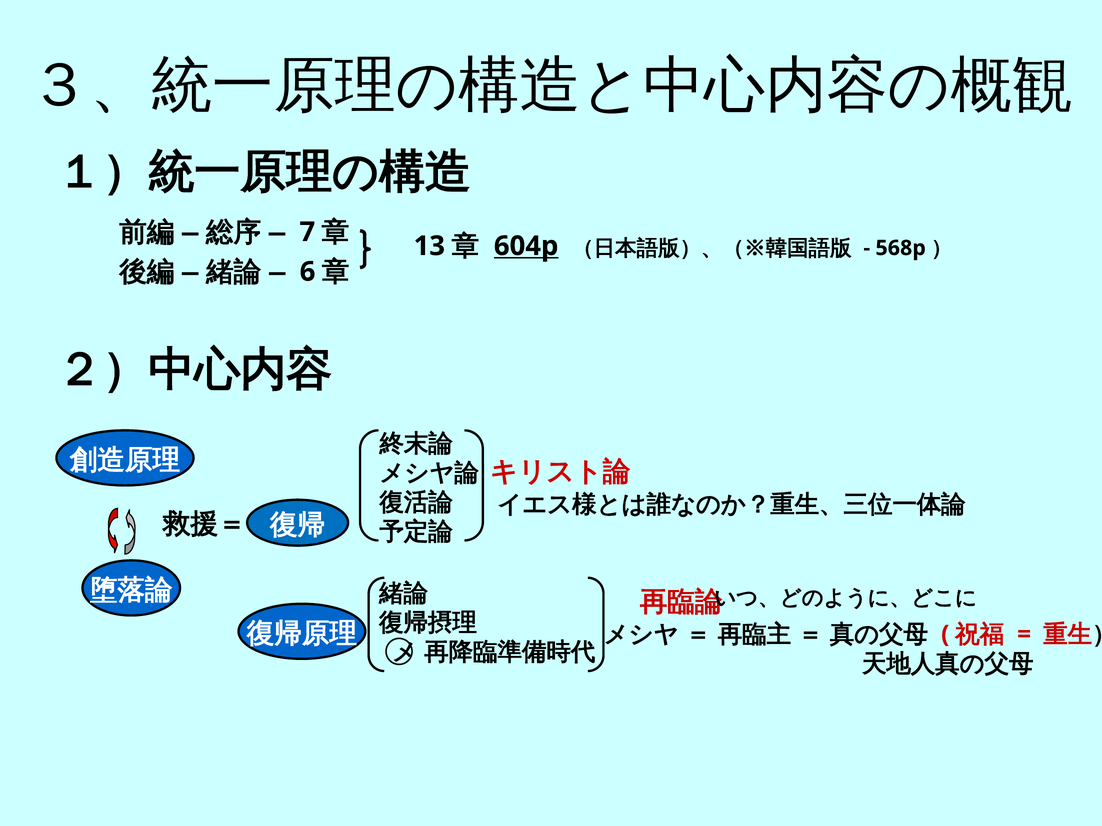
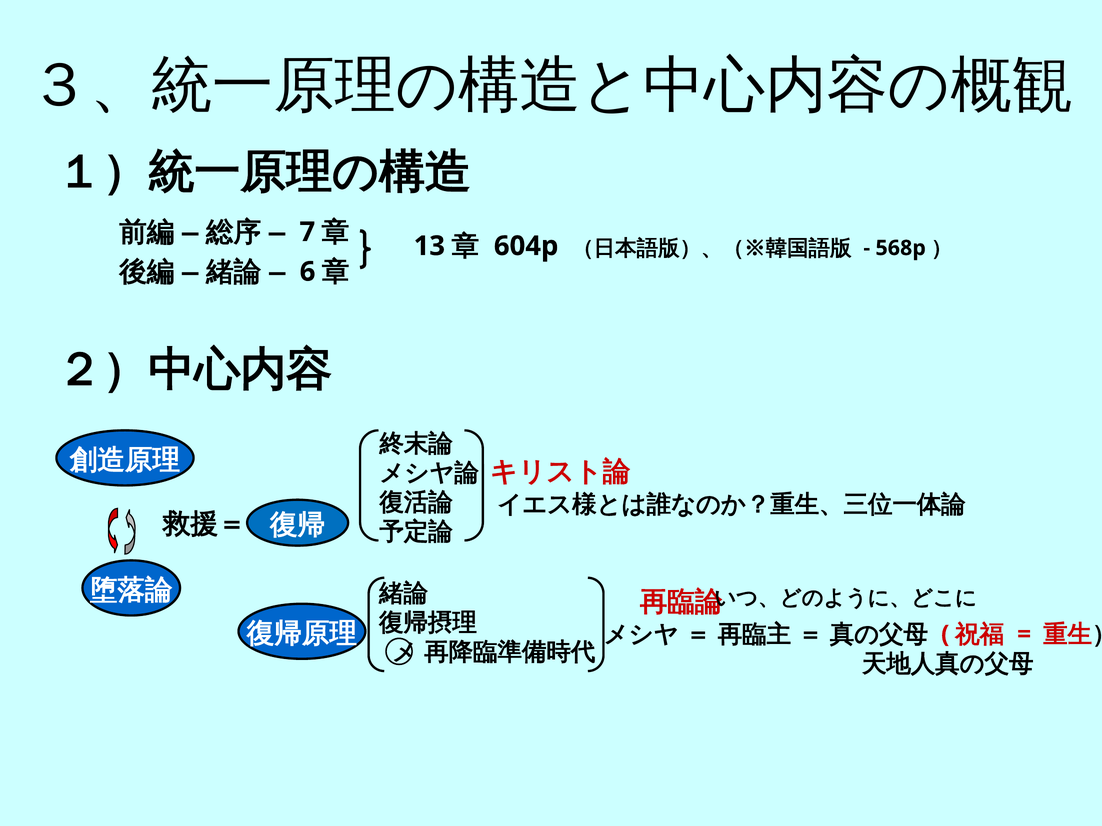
604p underline: present -> none
